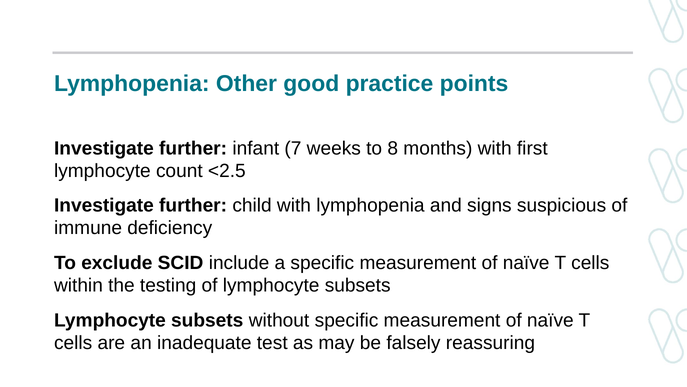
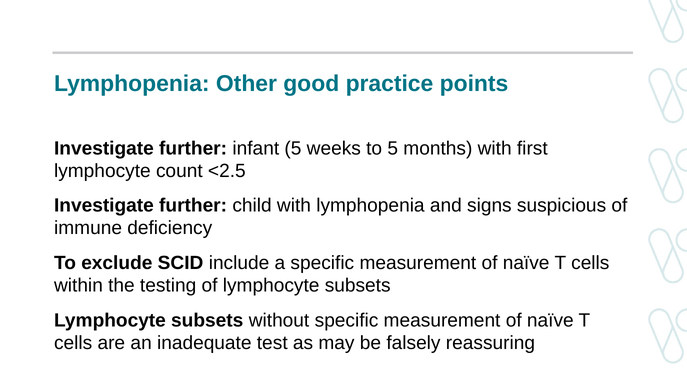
infant 7: 7 -> 5
to 8: 8 -> 5
